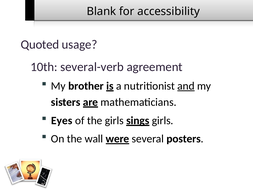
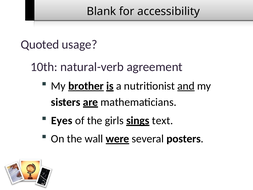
several-verb: several-verb -> natural-verb
brother underline: none -> present
girls at (163, 120): girls -> text
